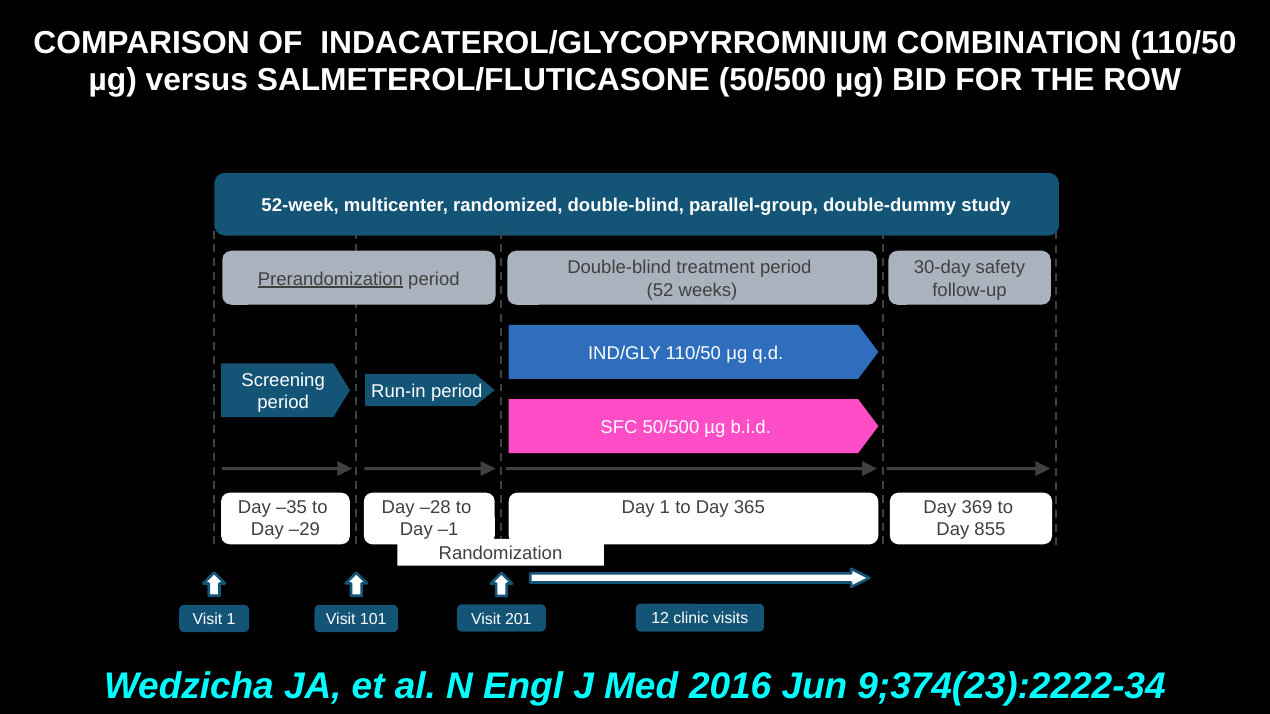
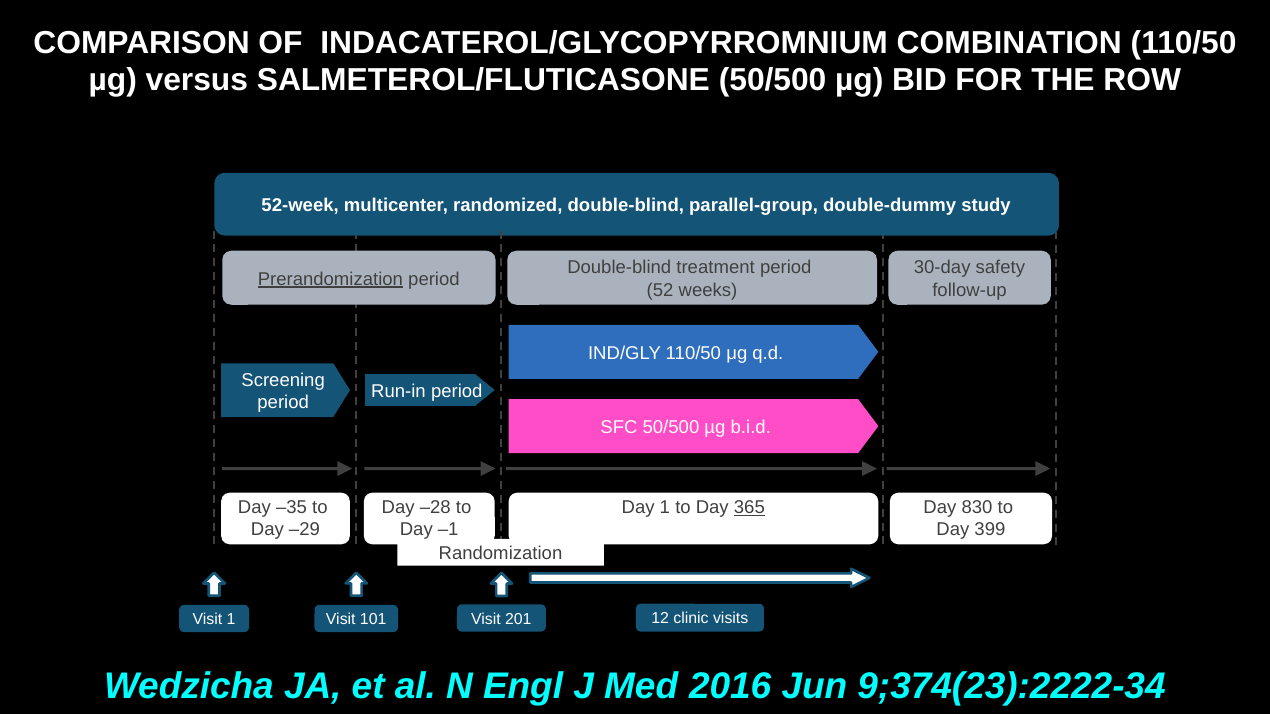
365 underline: none -> present
369: 369 -> 830
855: 855 -> 399
